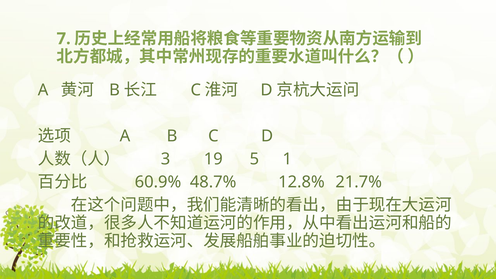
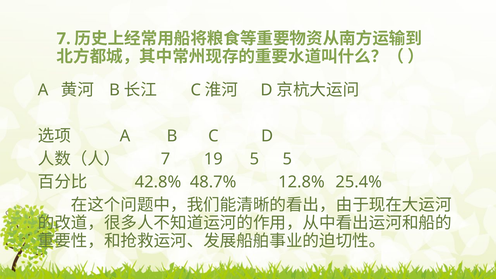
3 at (165, 159): 3 -> 7
5 1: 1 -> 5
60.9%: 60.9% -> 42.8%
21.7%: 21.7% -> 25.4%
